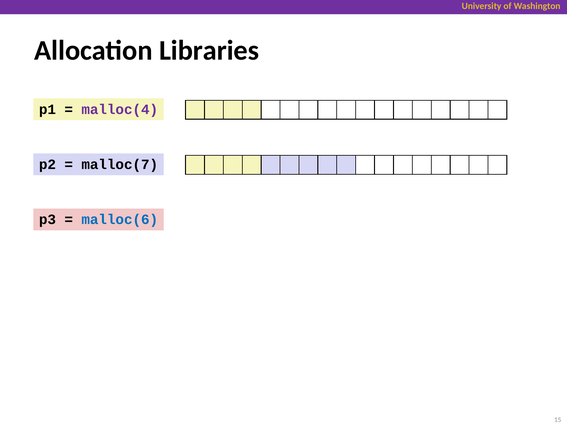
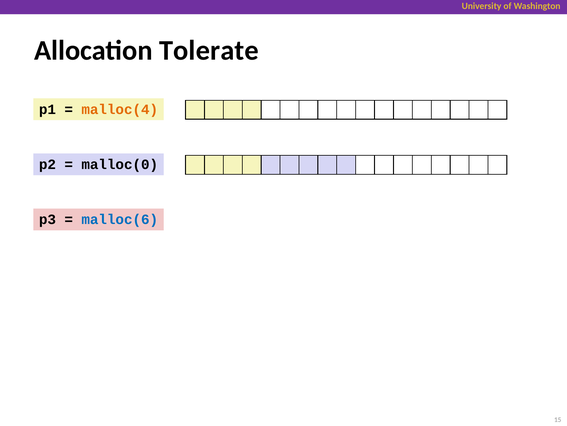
Libraries: Libraries -> Tolerate
malloc(4 colour: purple -> orange
malloc(7: malloc(7 -> malloc(0
